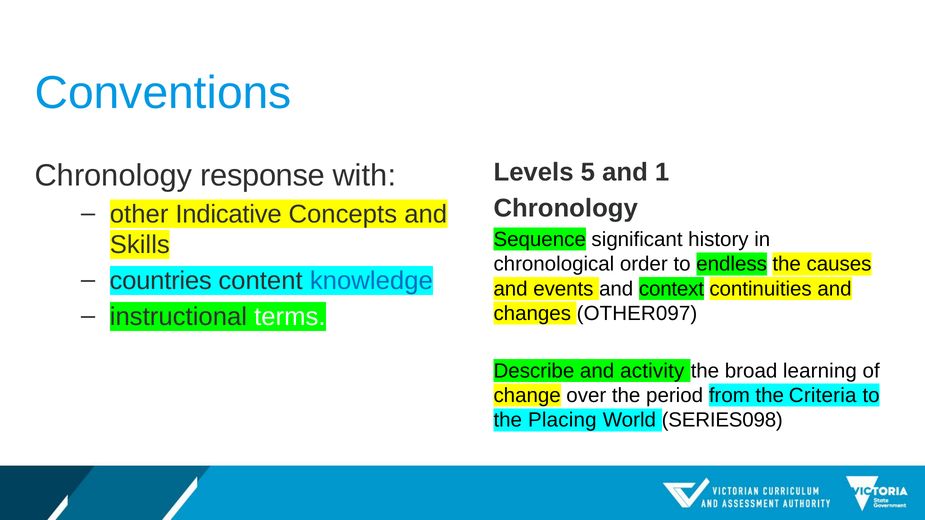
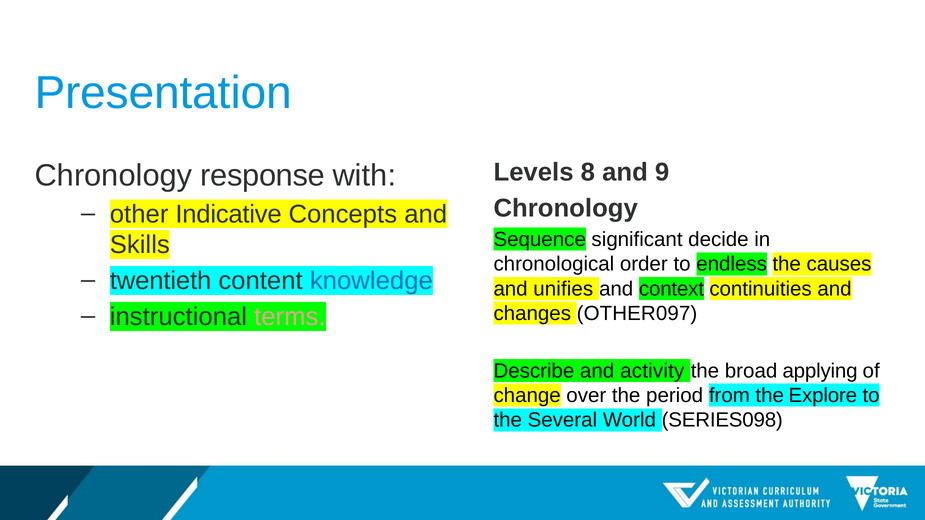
Conventions: Conventions -> Presentation
5: 5 -> 8
1: 1 -> 9
history: history -> decide
countries: countries -> twentieth
events: events -> unifies
terms colour: white -> pink
learning: learning -> applying
Criteria: Criteria -> Explore
Placing: Placing -> Several
